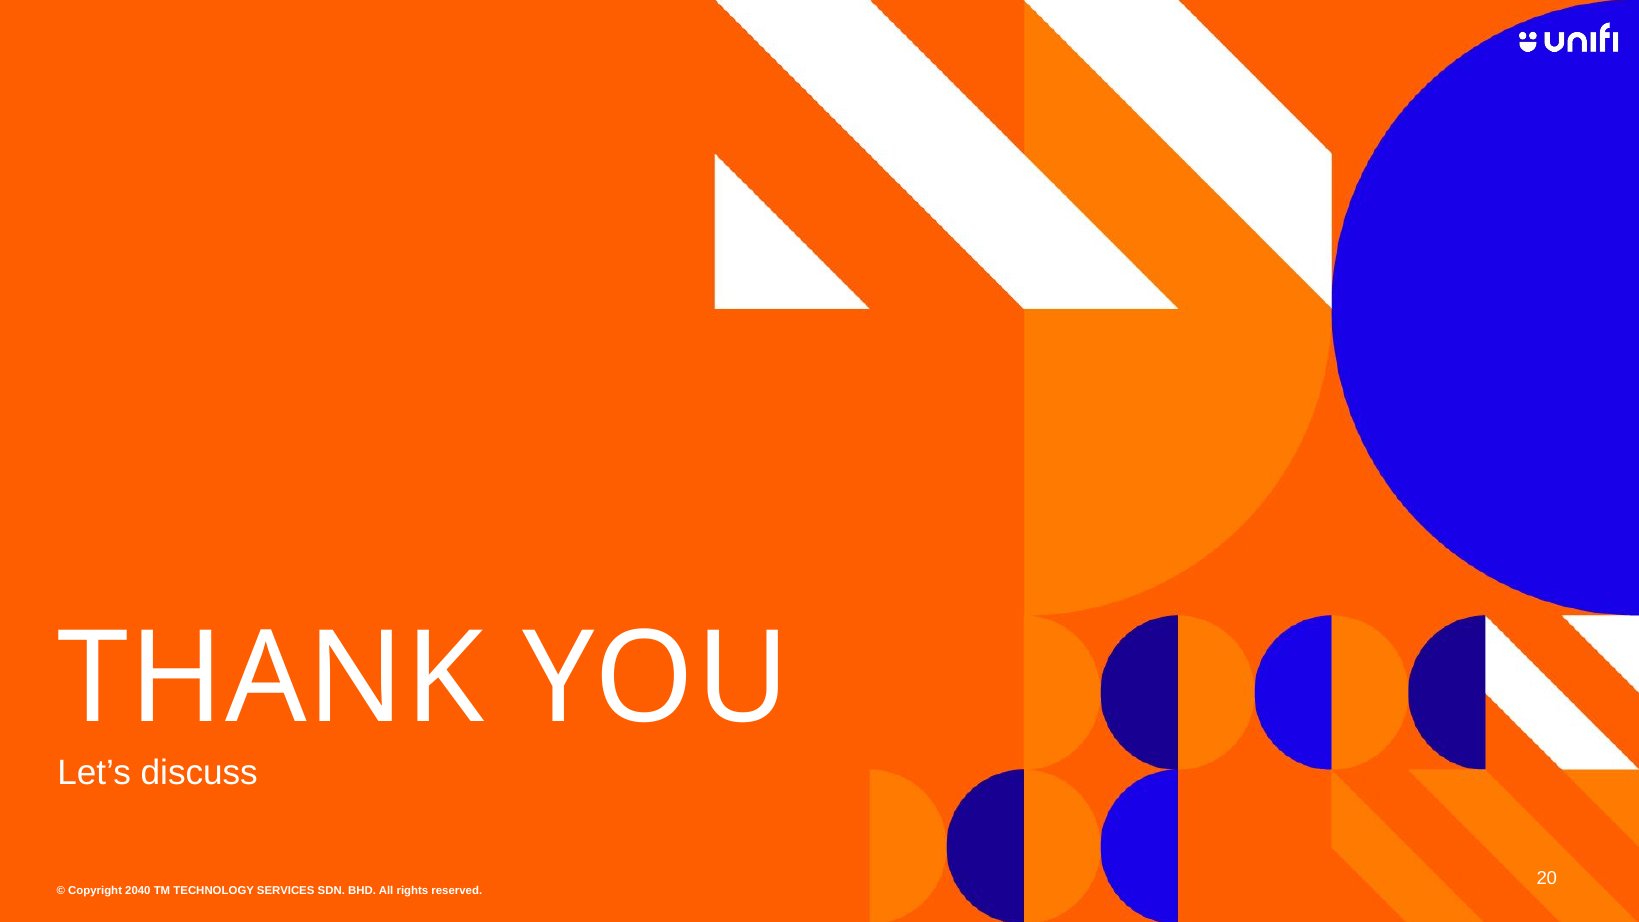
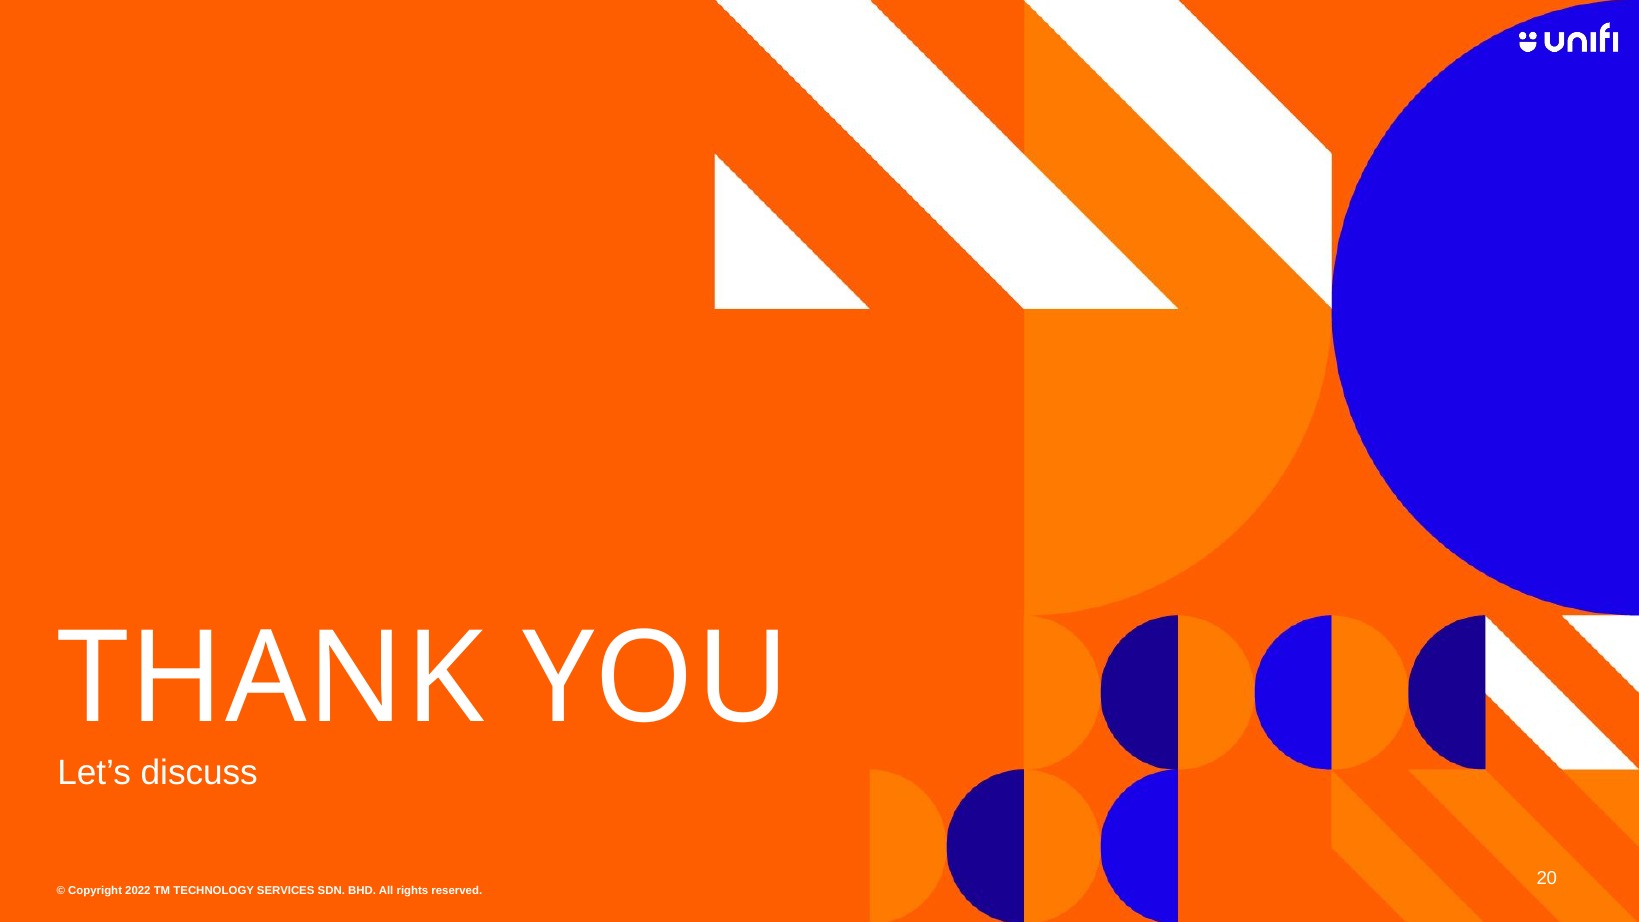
2040: 2040 -> 2022
